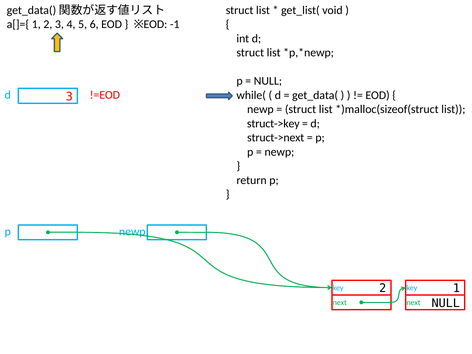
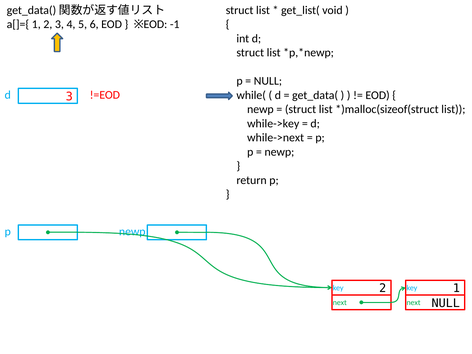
struct->key: struct->key -> while->key
struct->next: struct->next -> while->next
